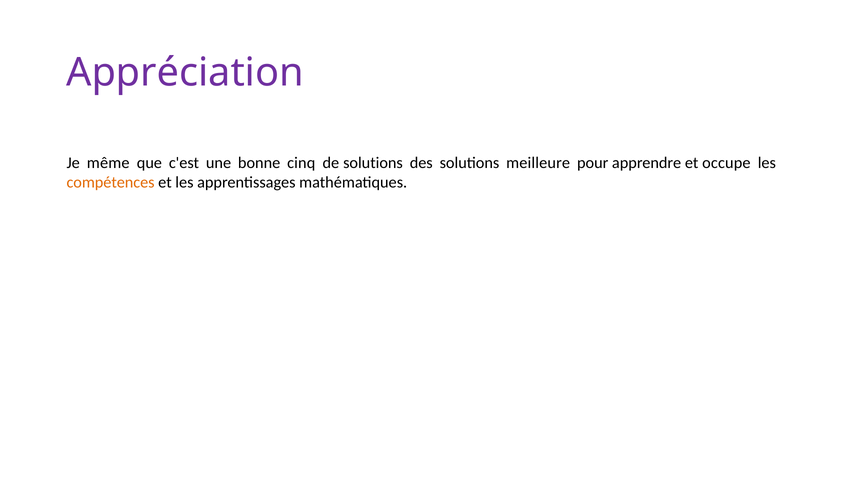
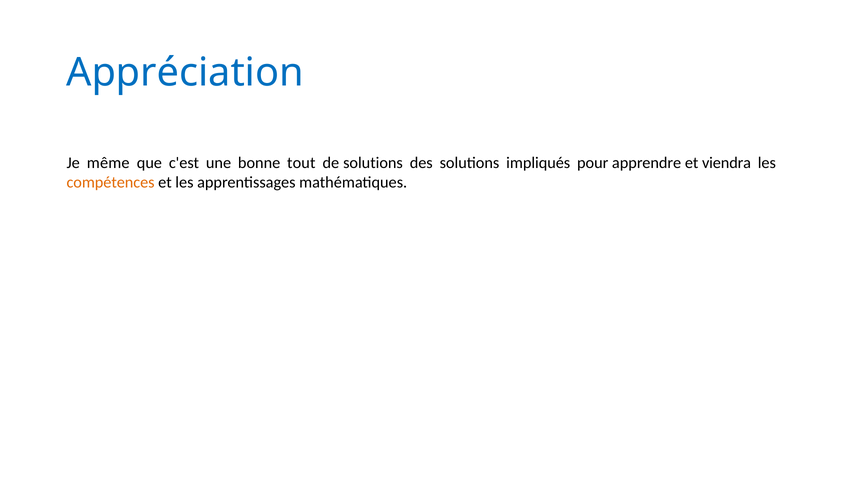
Appréciation colour: purple -> blue
cinq: cinq -> tout
meilleure: meilleure -> impliqués
occupe: occupe -> viendra
